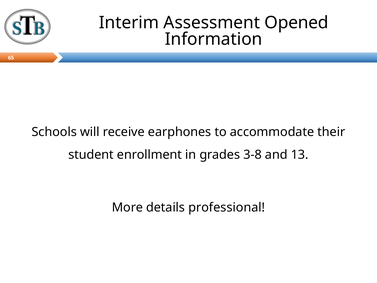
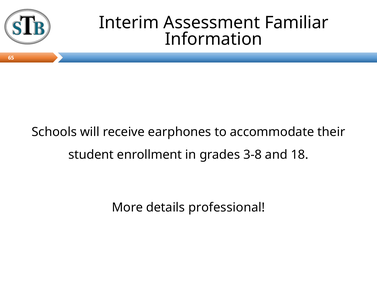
Opened: Opened -> Familiar
13: 13 -> 18
